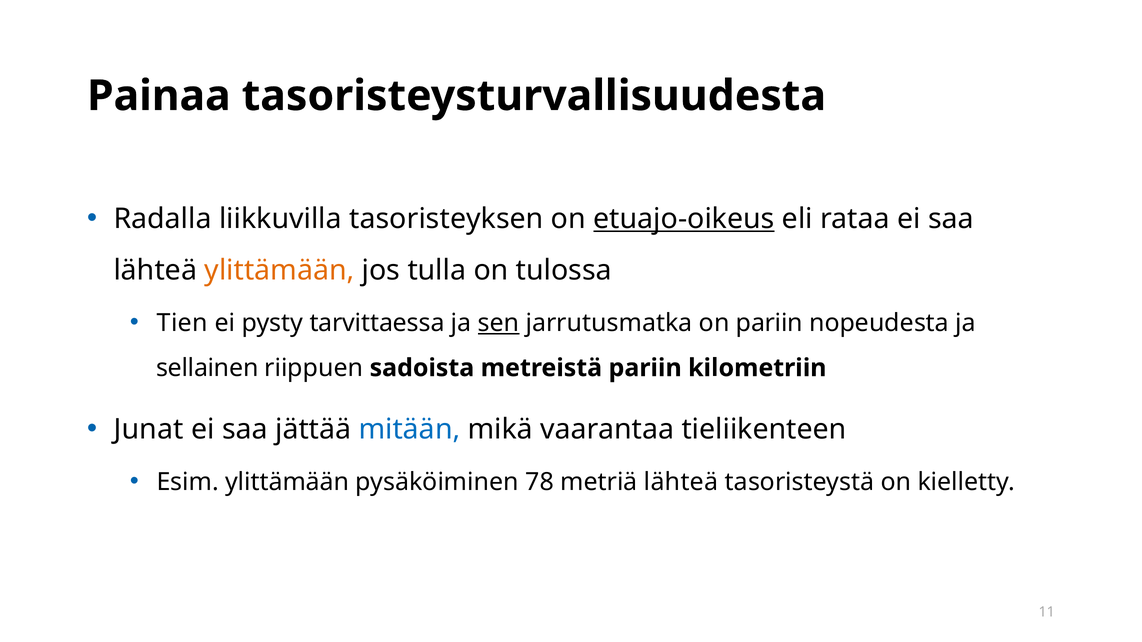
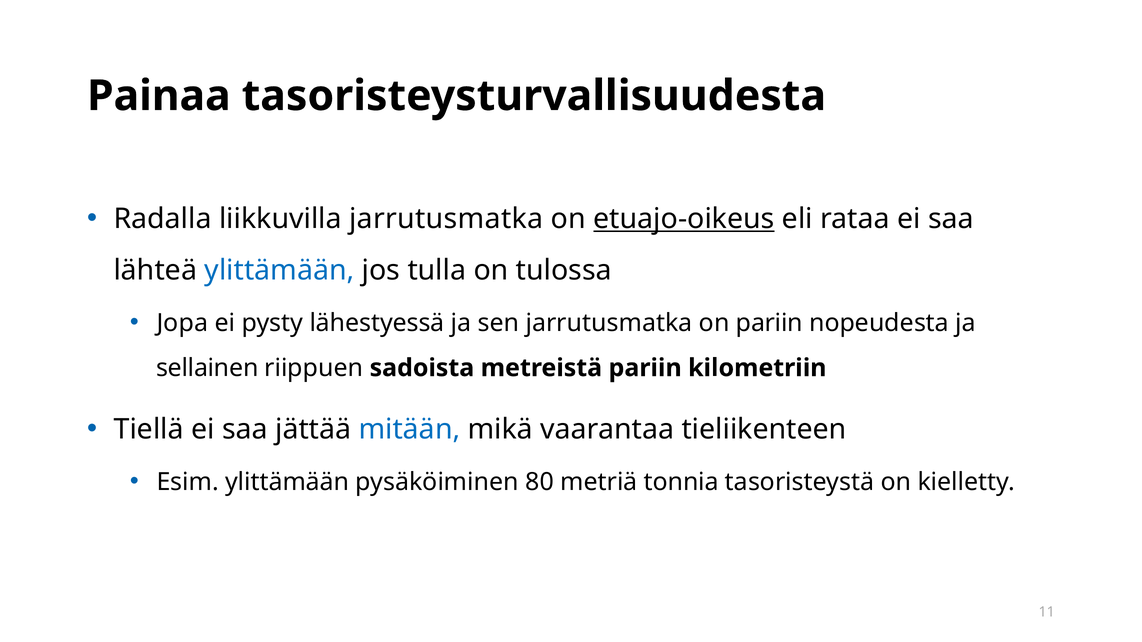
liikkuvilla tasoristeyksen: tasoristeyksen -> jarrutusmatka
ylittämään at (279, 270) colour: orange -> blue
Tien: Tien -> Jopa
tarvittaessa: tarvittaessa -> lähestyessä
sen underline: present -> none
Junat: Junat -> Tiellä
78: 78 -> 80
metriä lähteä: lähteä -> tonnia
